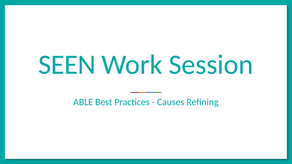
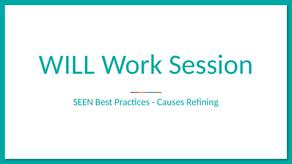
SEEN: SEEN -> WILL
ABLE: ABLE -> SEEN
